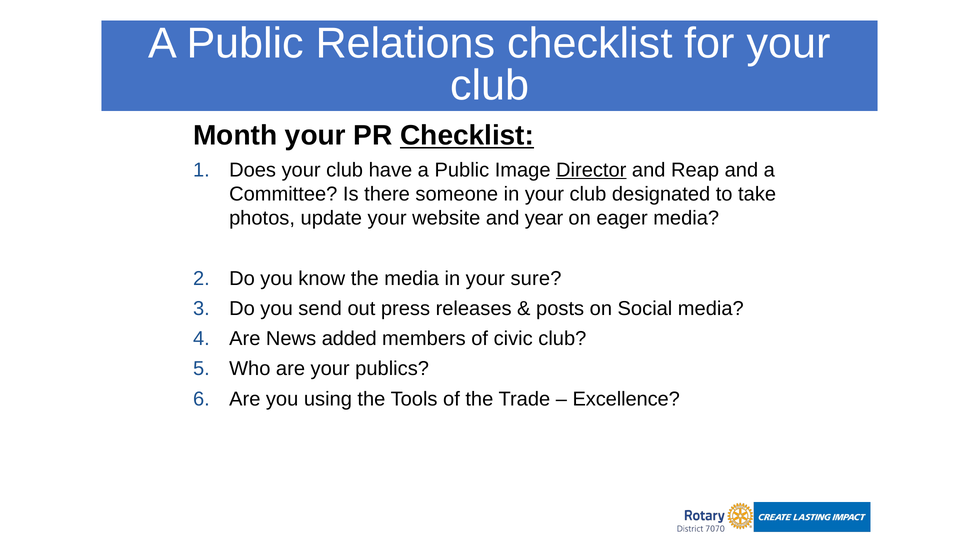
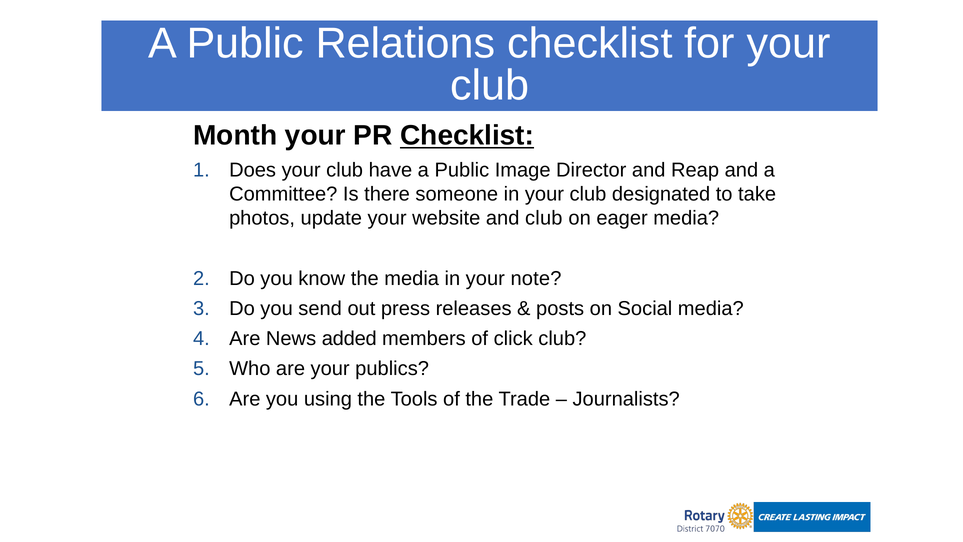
Director underline: present -> none
and year: year -> club
sure: sure -> note
civic: civic -> click
Excellence: Excellence -> Journalists
